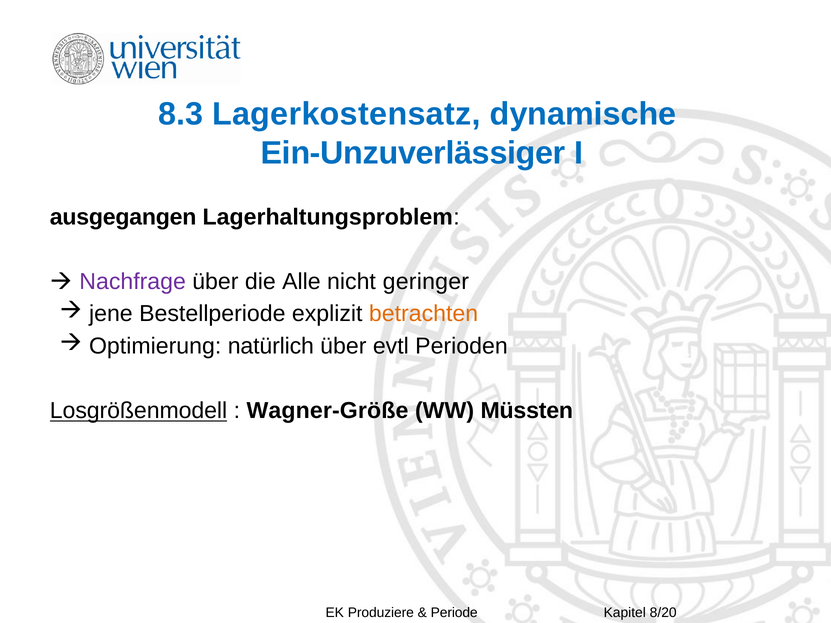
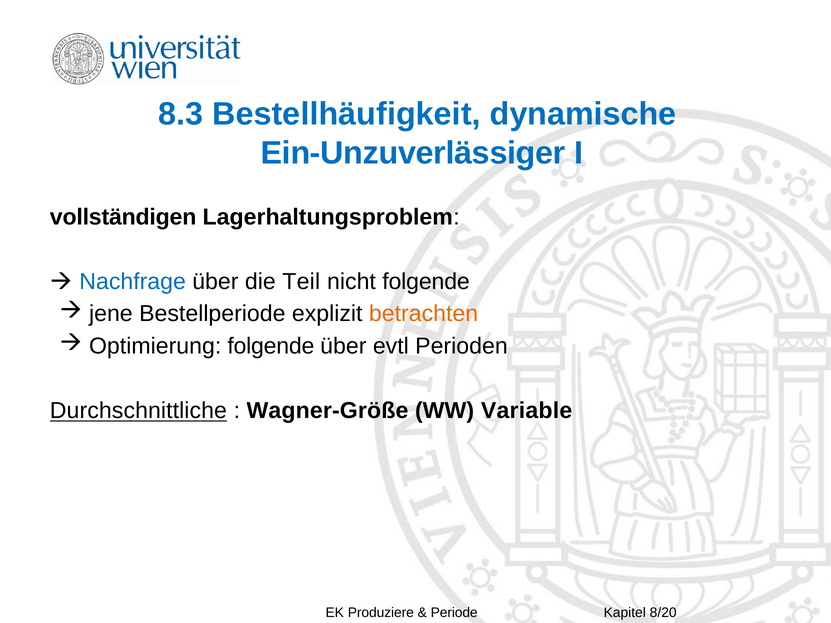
Lagerkostensatz: Lagerkostensatz -> Bestellhäufigkeit
ausgegangen: ausgegangen -> vollständigen
Nachfrage colour: purple -> blue
Alle: Alle -> Teil
nicht geringer: geringer -> folgende
Optimierung natürlich: natürlich -> folgende
Losgrößenmodell: Losgrößenmodell -> Durchschnittliche
Müssten: Müssten -> Variable
